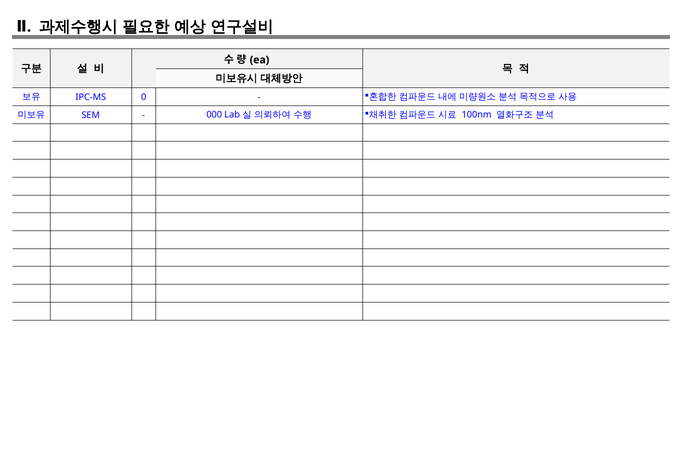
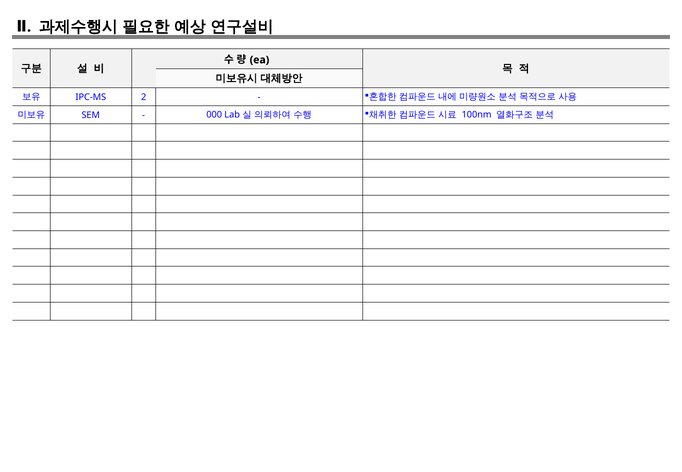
0: 0 -> 2
